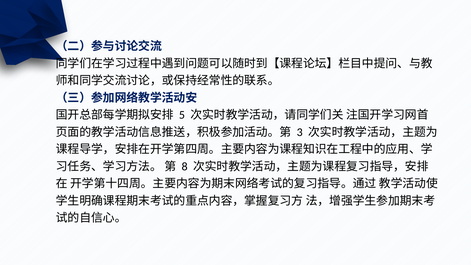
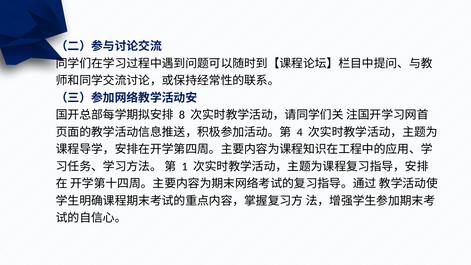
5: 5 -> 8
3: 3 -> 4
8: 8 -> 1
